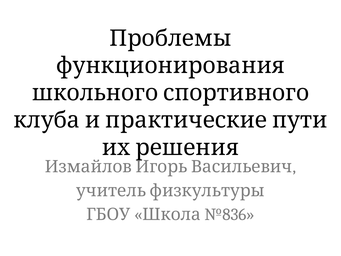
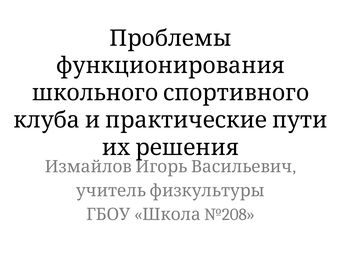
№836: №836 -> №208
